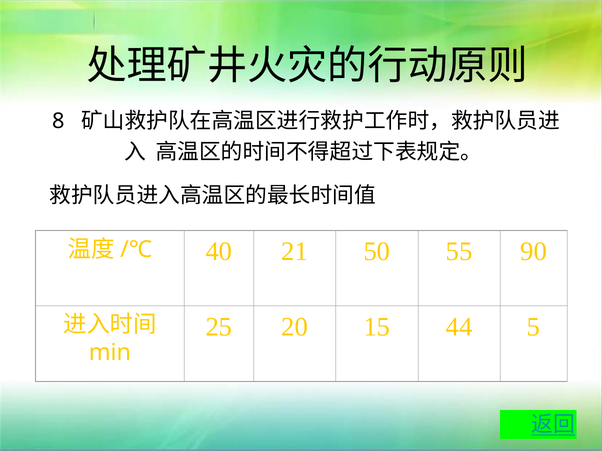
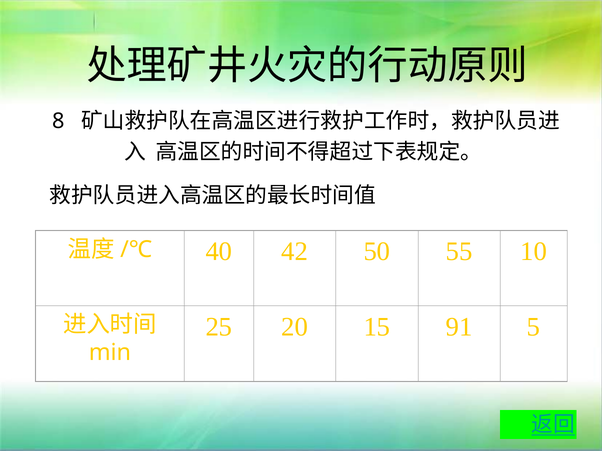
21: 21 -> 42
90: 90 -> 10
44: 44 -> 91
